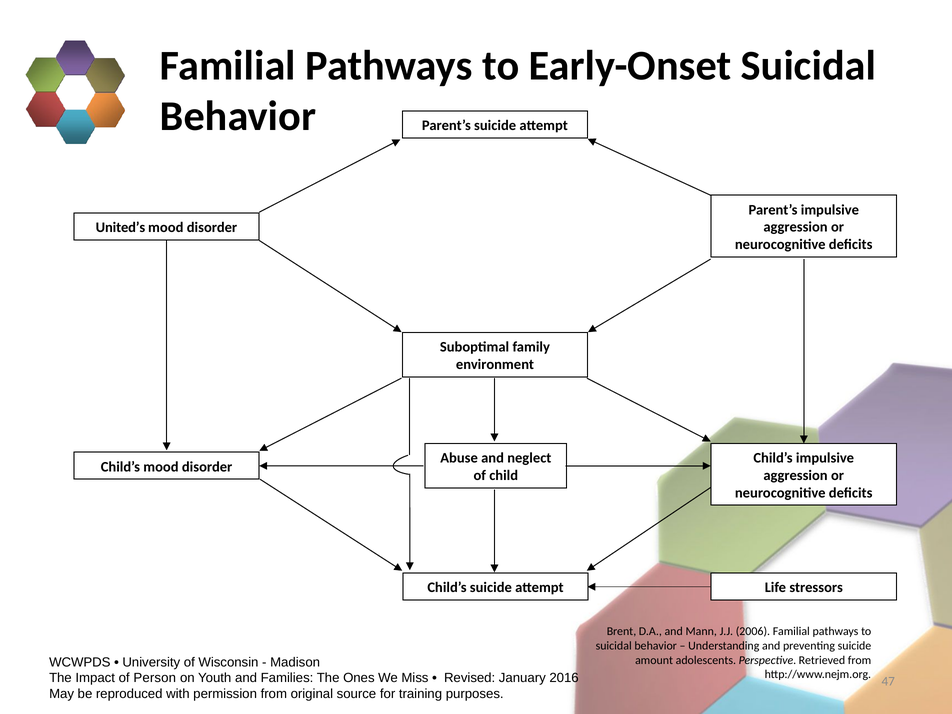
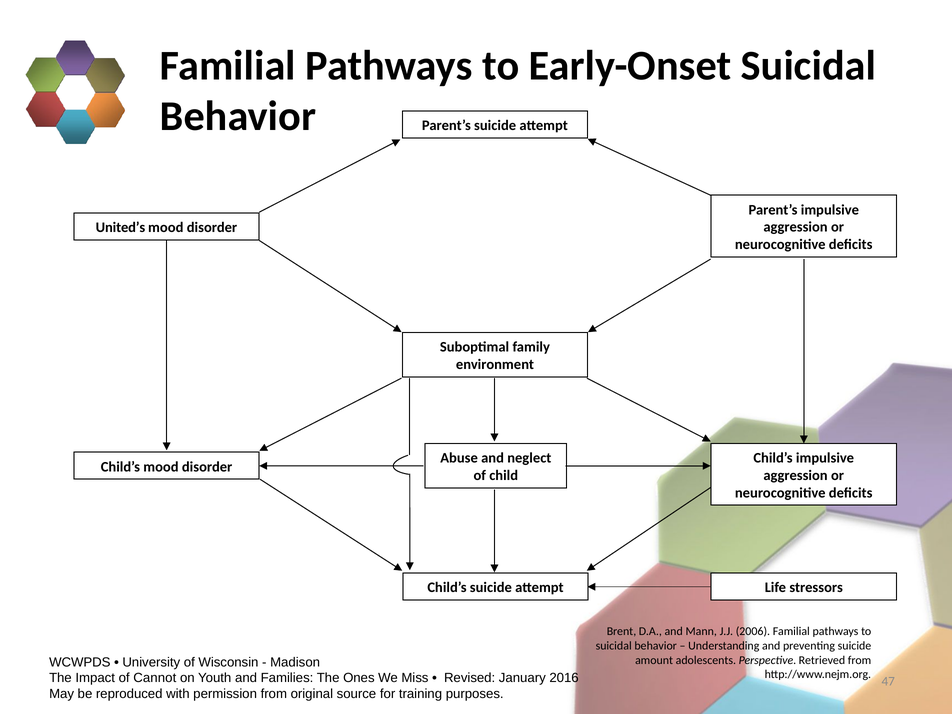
Person: Person -> Cannot
